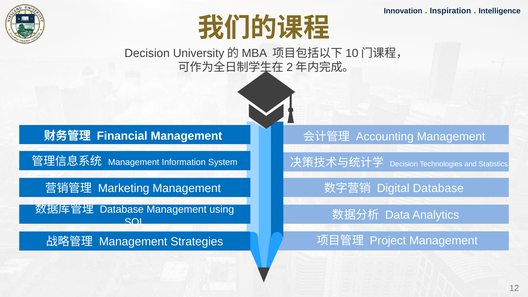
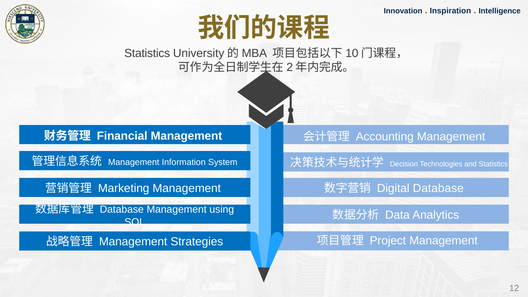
Decision at (147, 53): Decision -> Statistics
